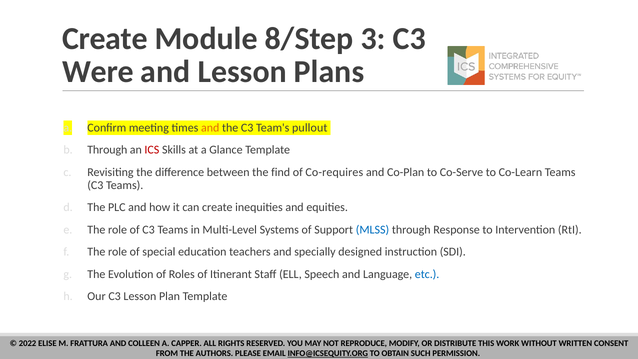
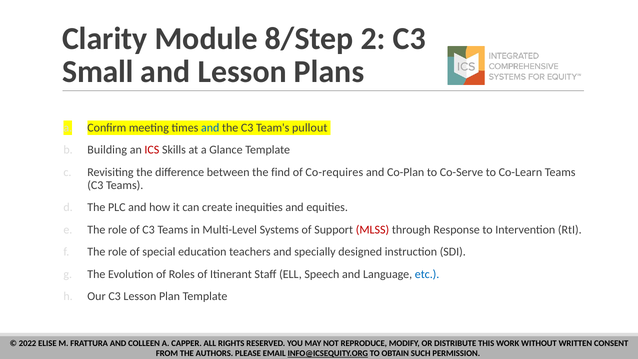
Create at (105, 39): Create -> Clarity
3: 3 -> 2
Were: Were -> Small
and at (210, 128) colour: orange -> blue
Through at (107, 150): Through -> Building
MLSS colour: blue -> red
